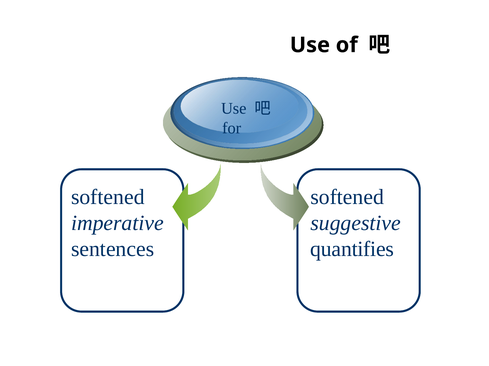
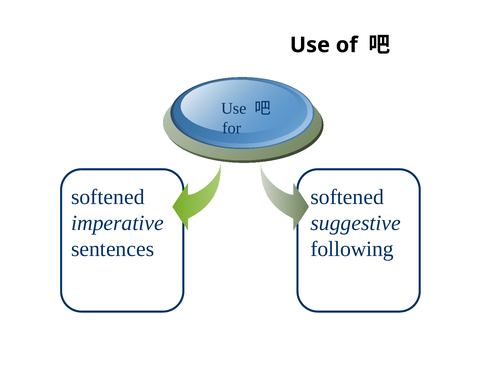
quantifies: quantifies -> following
